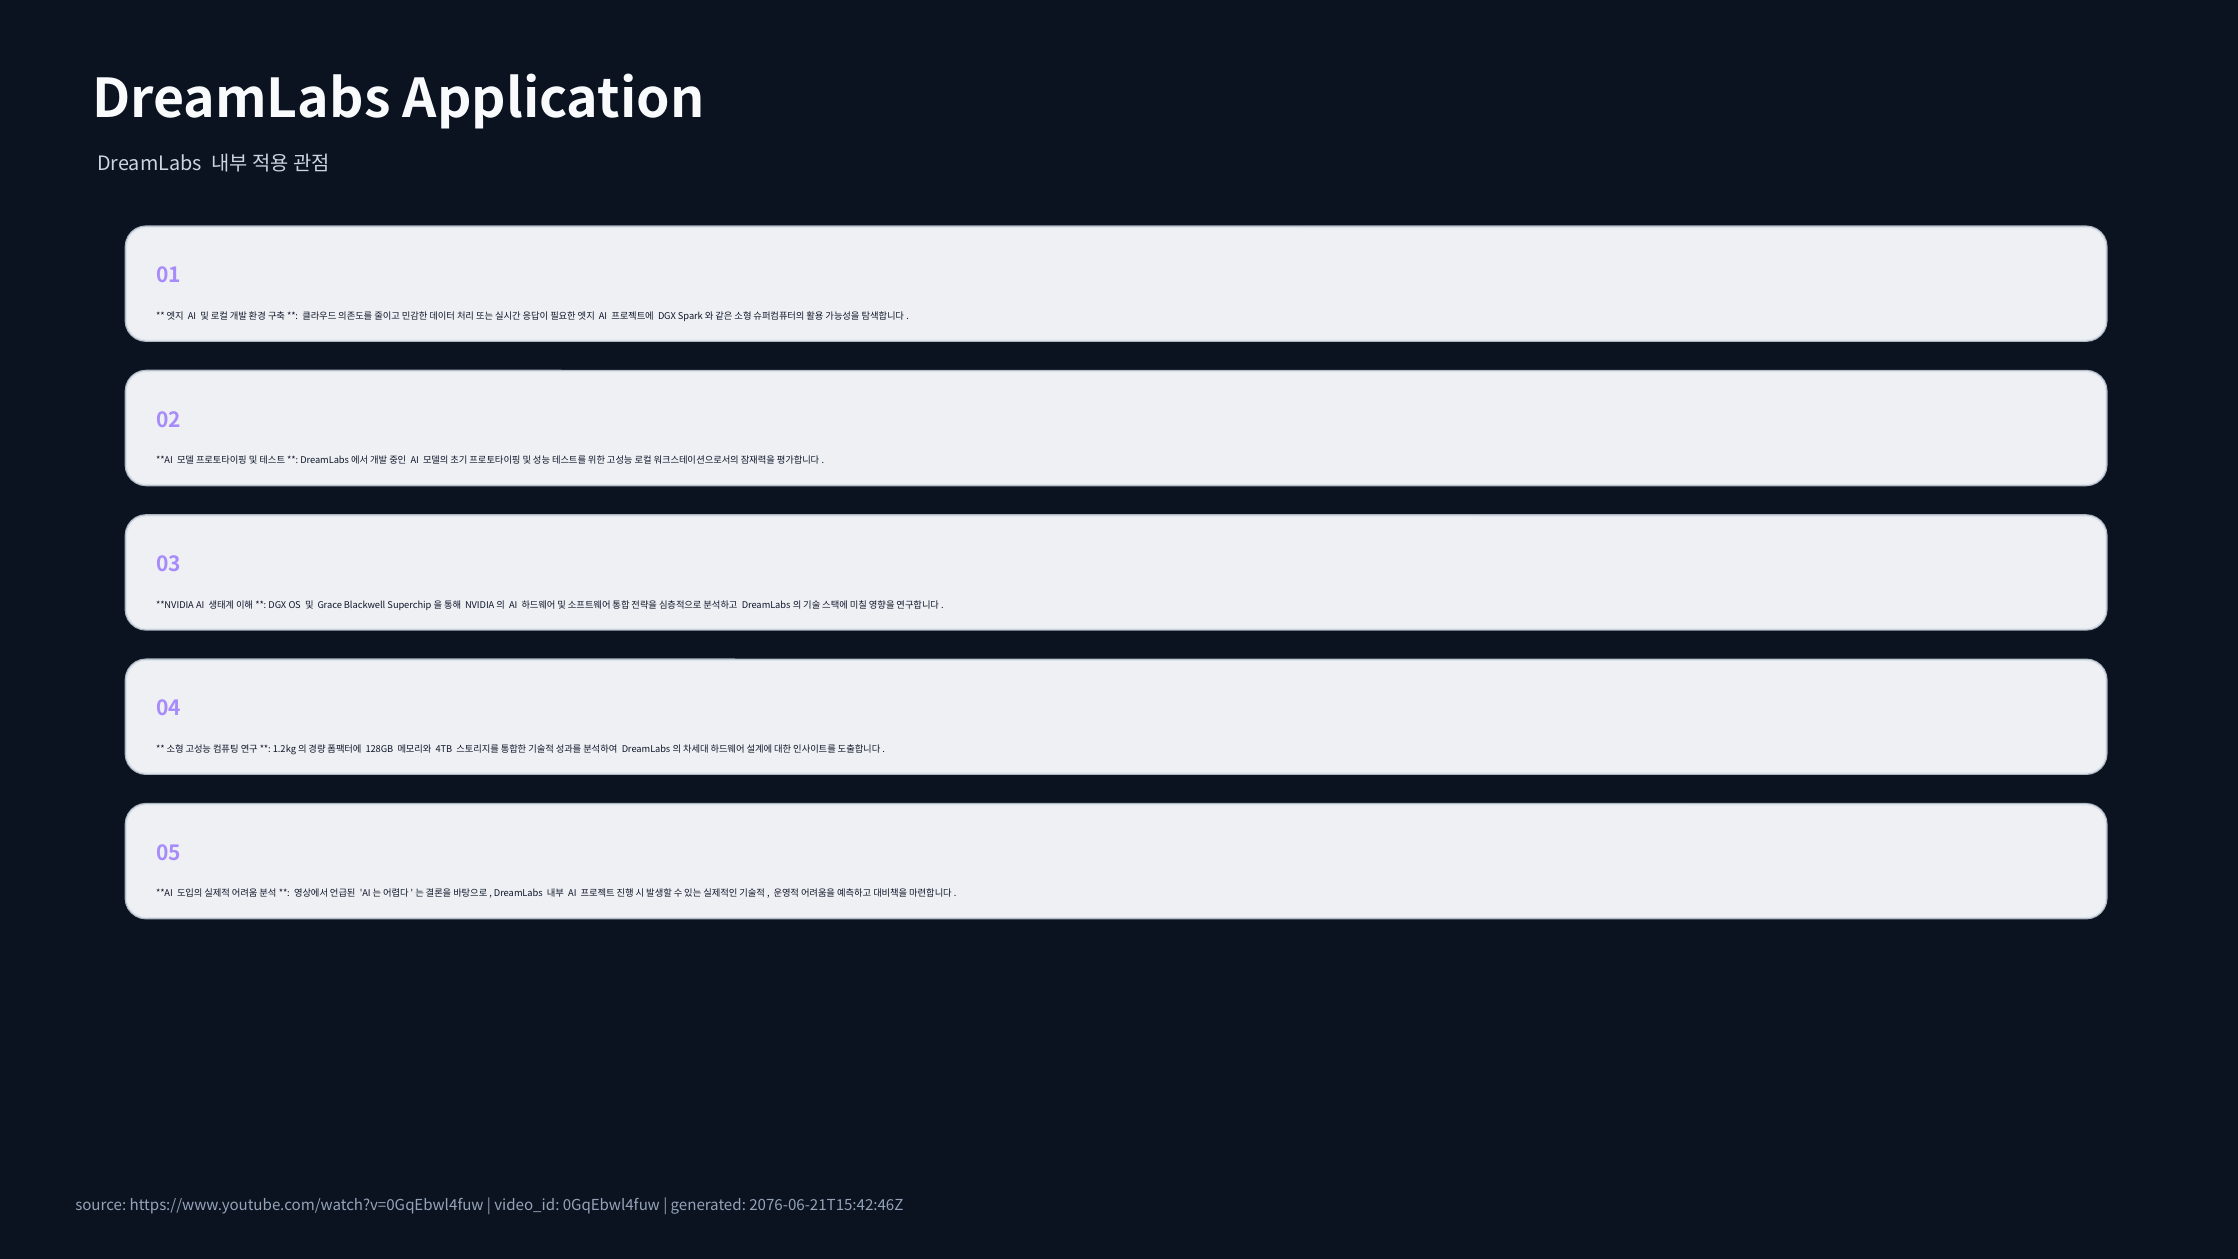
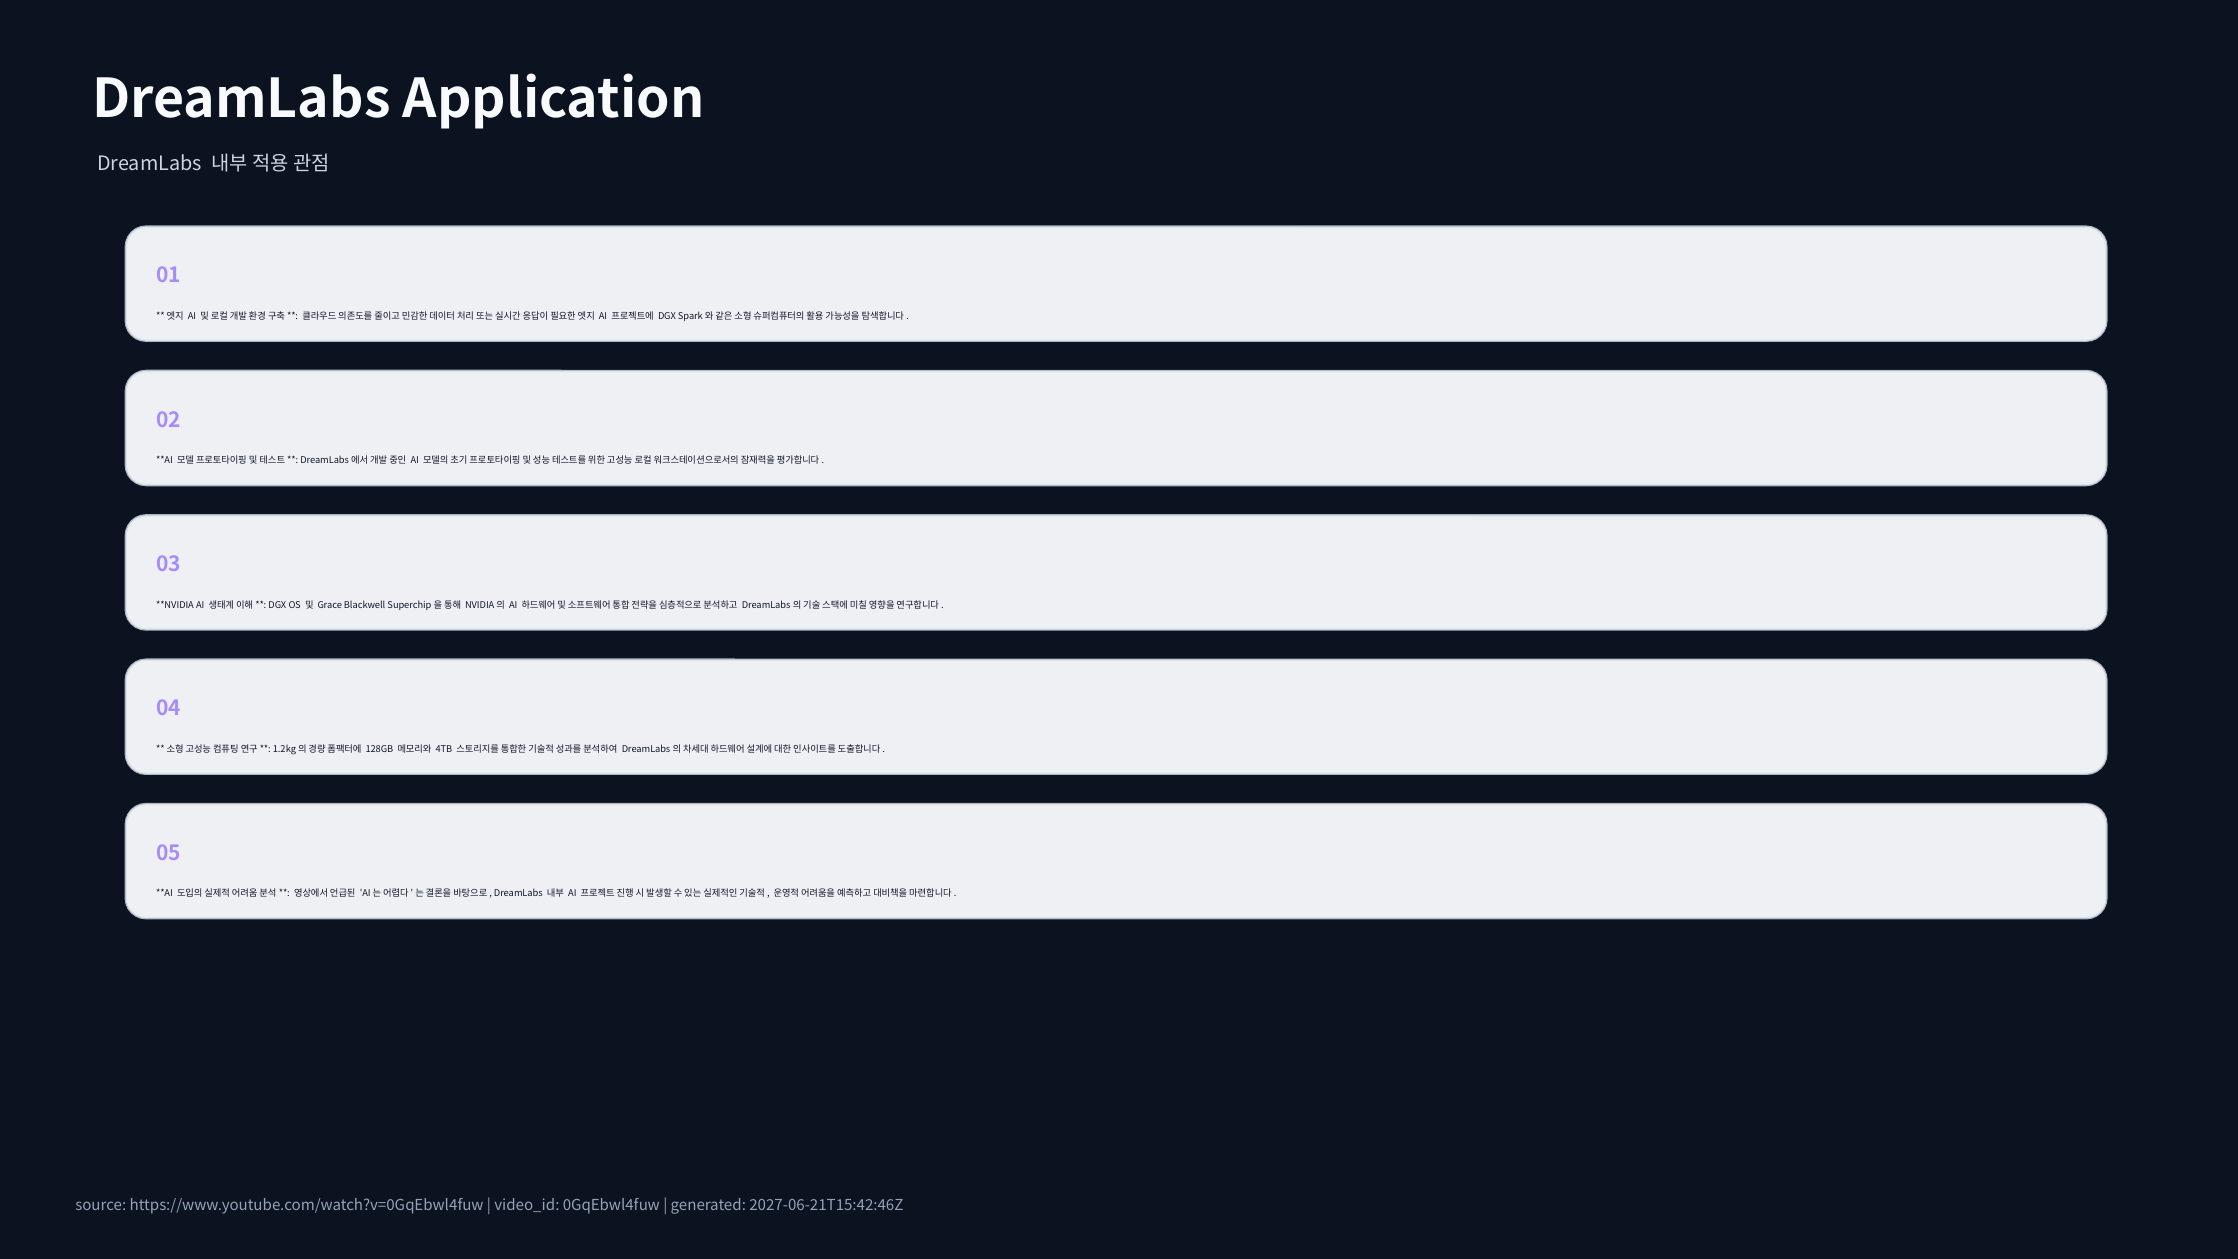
2076-06-21T15:42:46Z: 2076-06-21T15:42:46Z -> 2027-06-21T15:42:46Z
